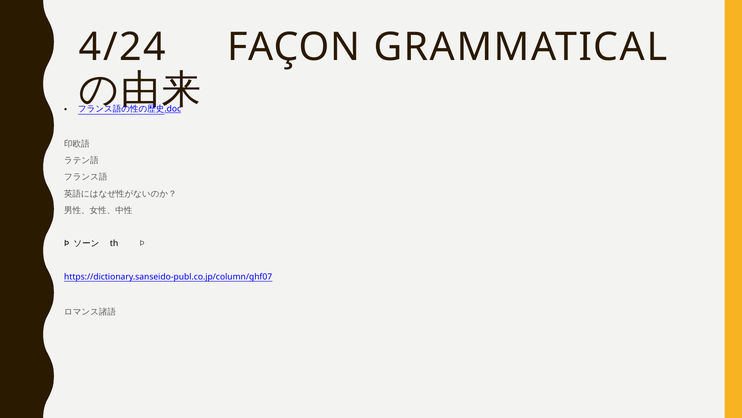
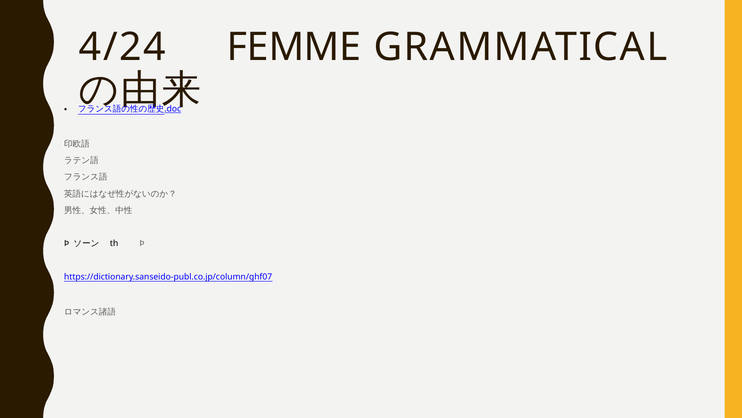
FAÇON: FAÇON -> FEMME
